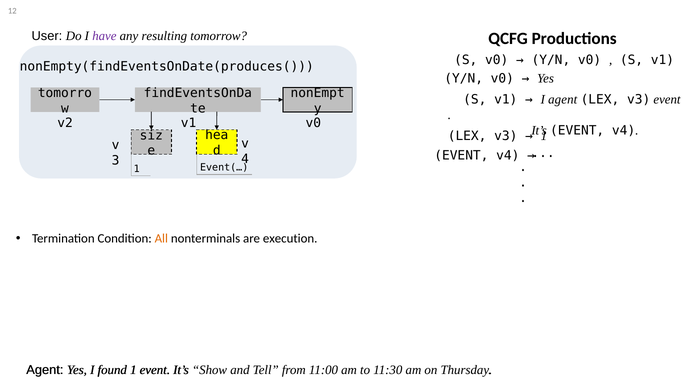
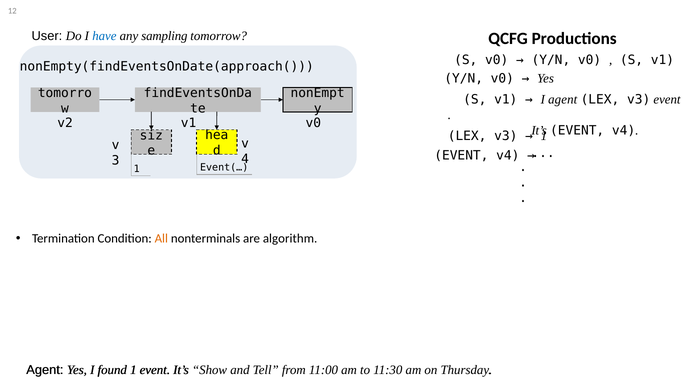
have colour: purple -> blue
resulting: resulting -> sampling
nonEmpty(findEventsOnDate(produces(: nonEmpty(findEventsOnDate(produces( -> nonEmpty(findEventsOnDate(approach(
execution: execution -> algorithm
